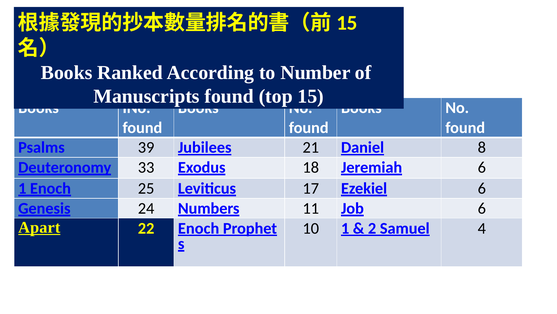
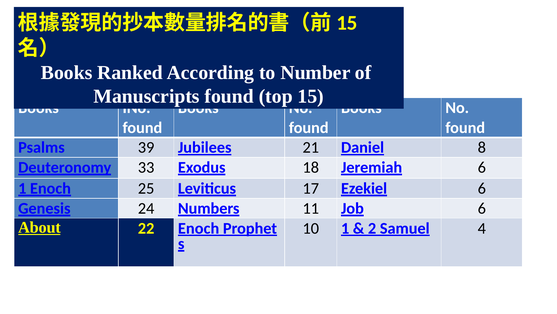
Apart: Apart -> About
